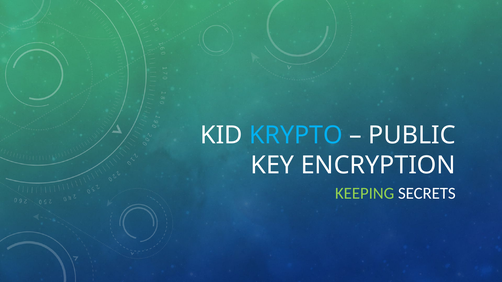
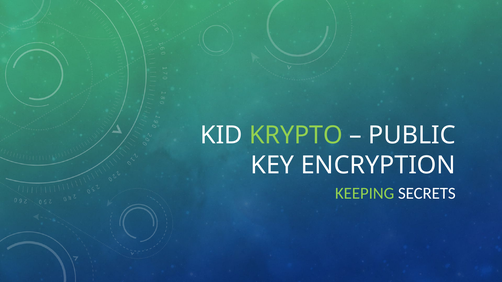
KRYPTO colour: light blue -> light green
